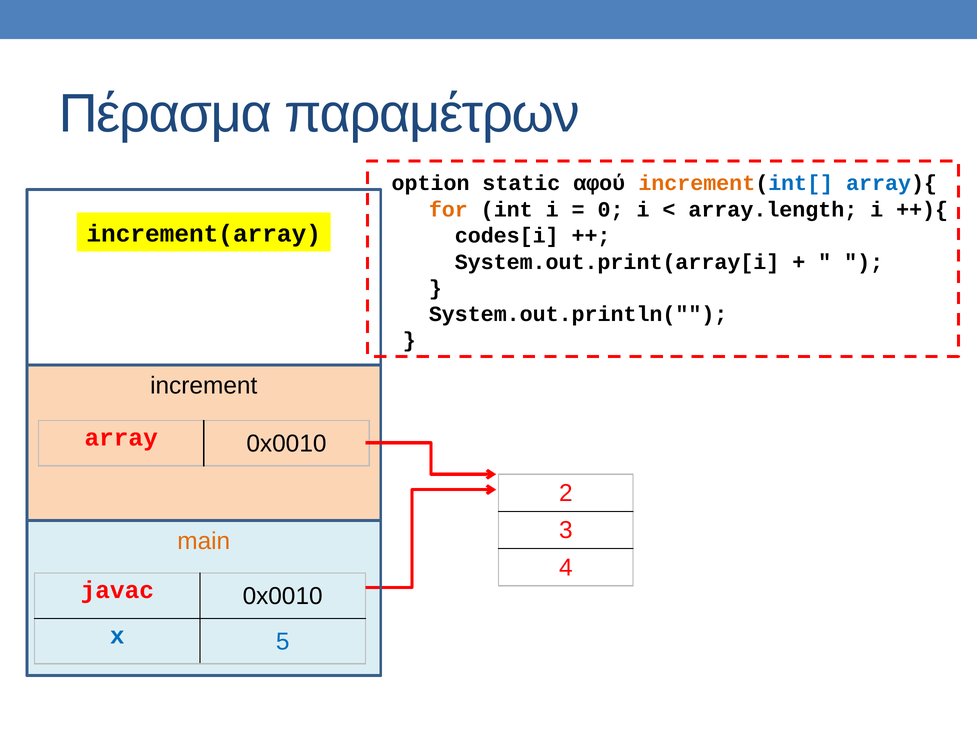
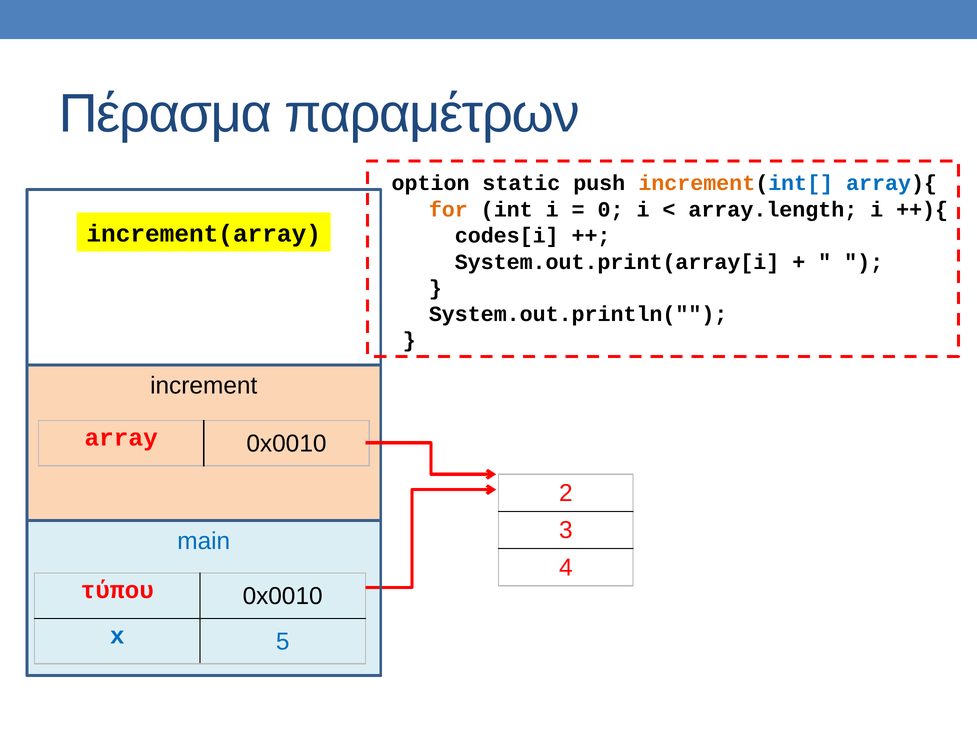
αφού: αφού -> push
main colour: orange -> blue
javac: javac -> τύπου
